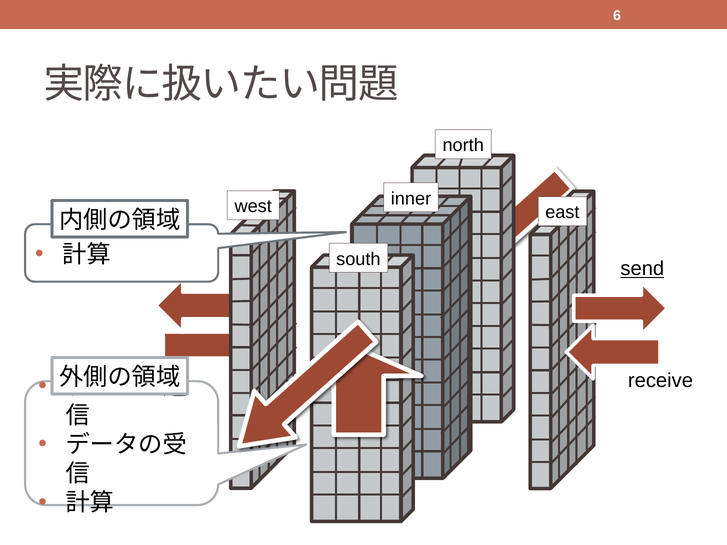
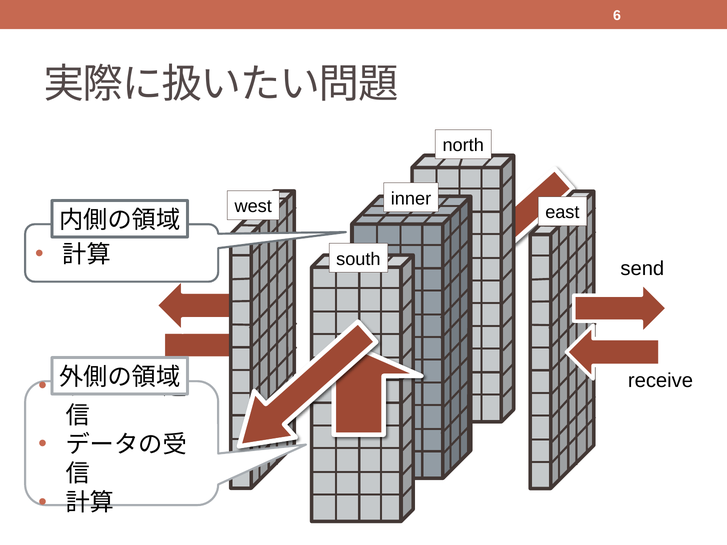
send underline: present -> none
